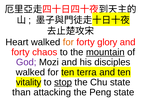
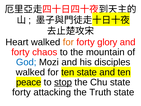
mountain underline: present -> none
God colour: purple -> blue
ten terra: terra -> state
vitality: vitality -> peace
than at (21, 92): than -> forty
Peng: Peng -> Truth
